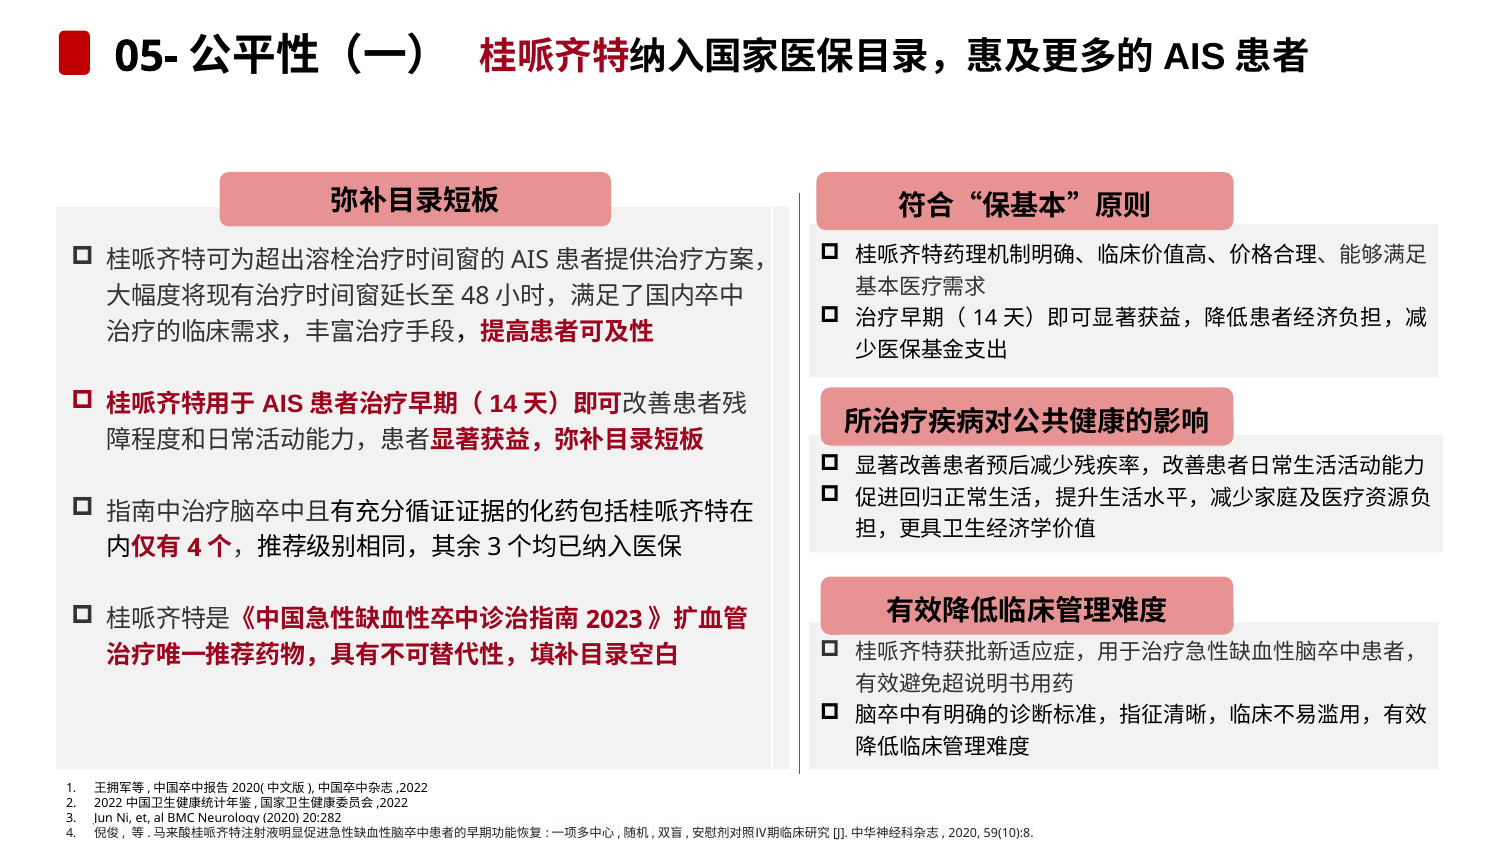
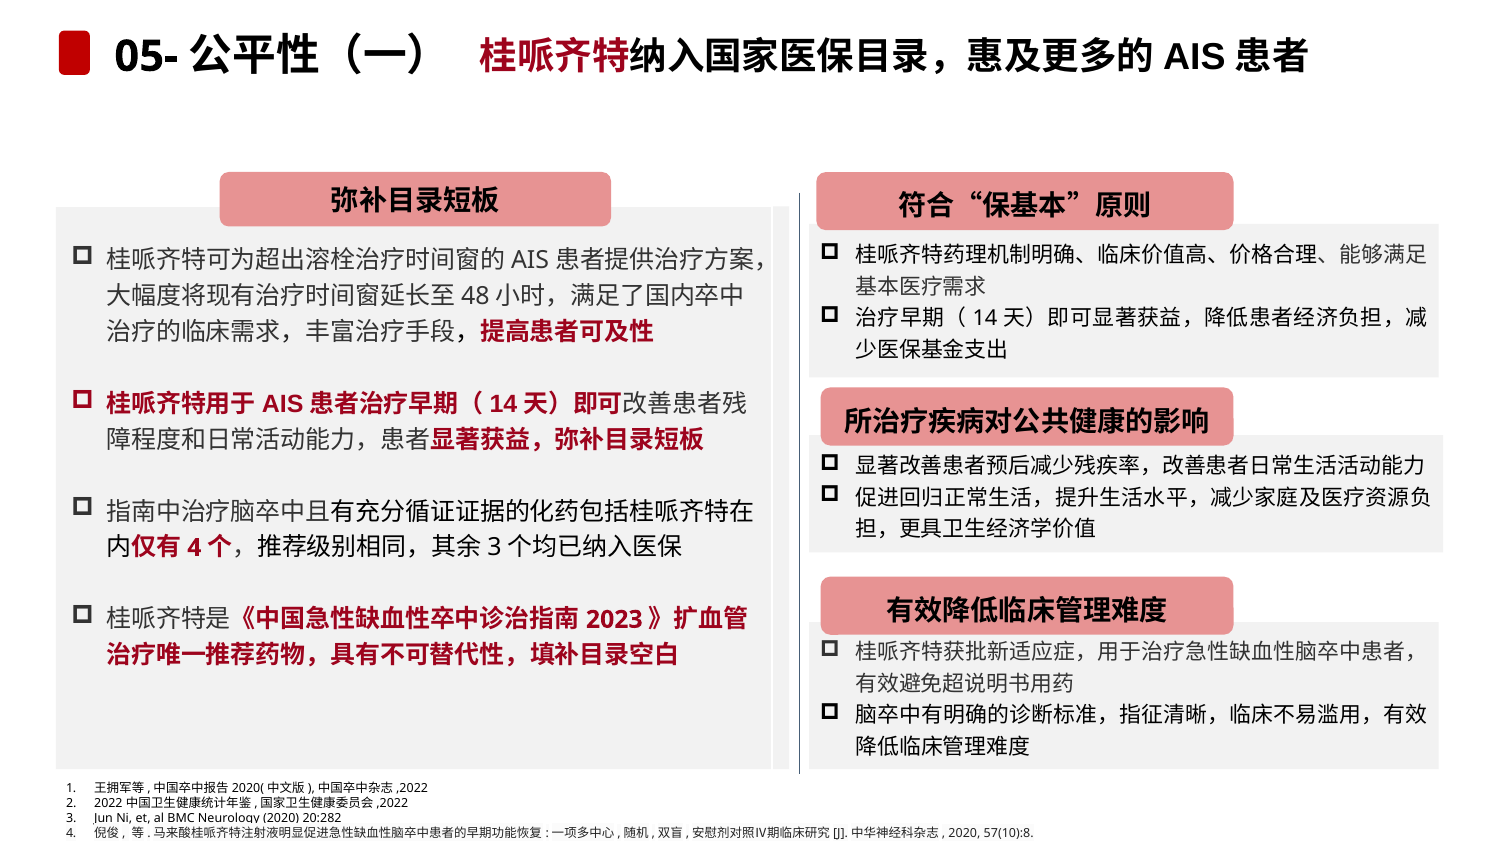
59(10):8: 59(10):8 -> 57(10):8
